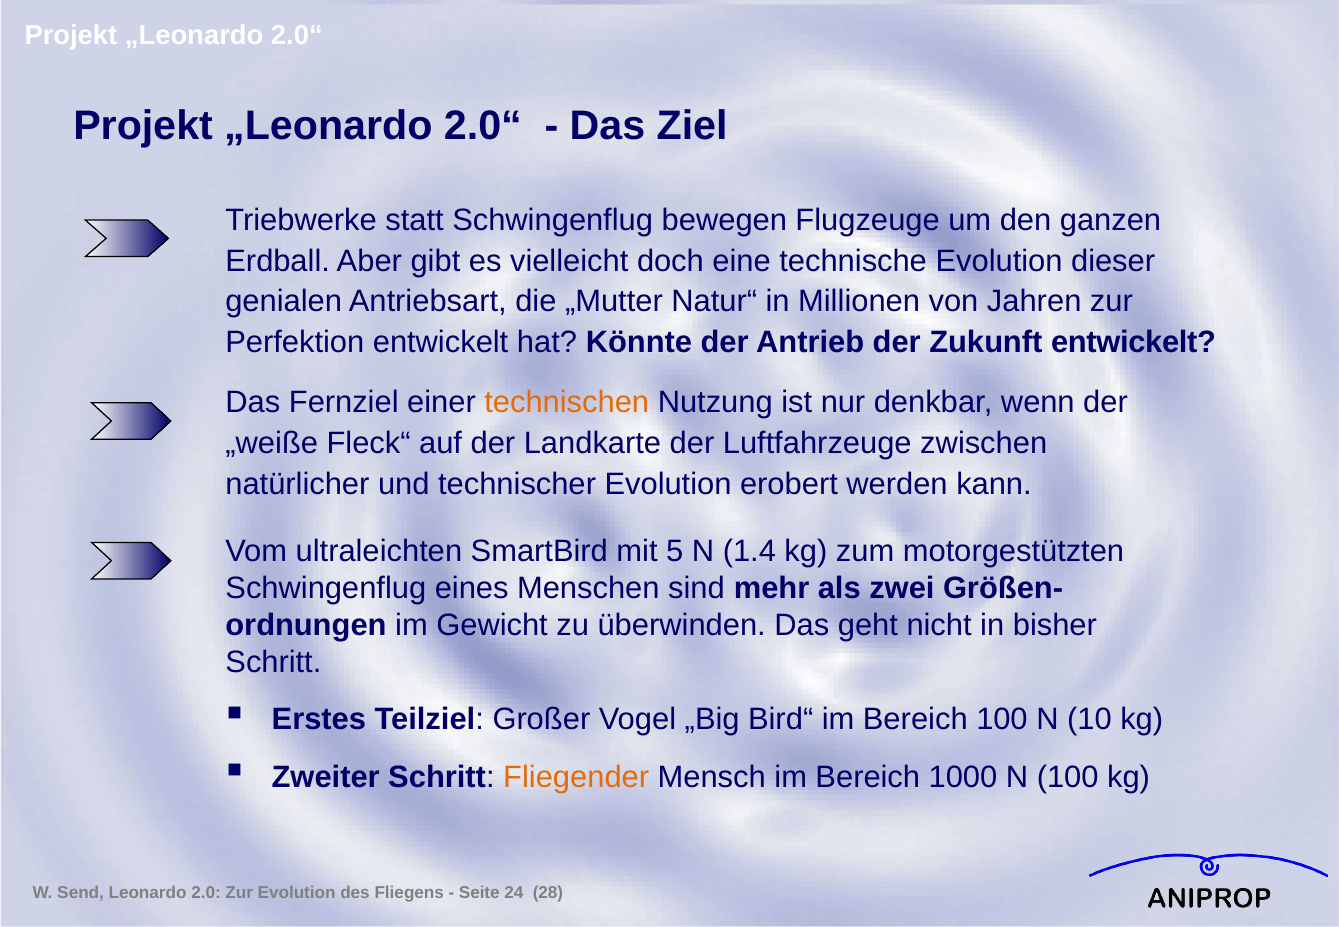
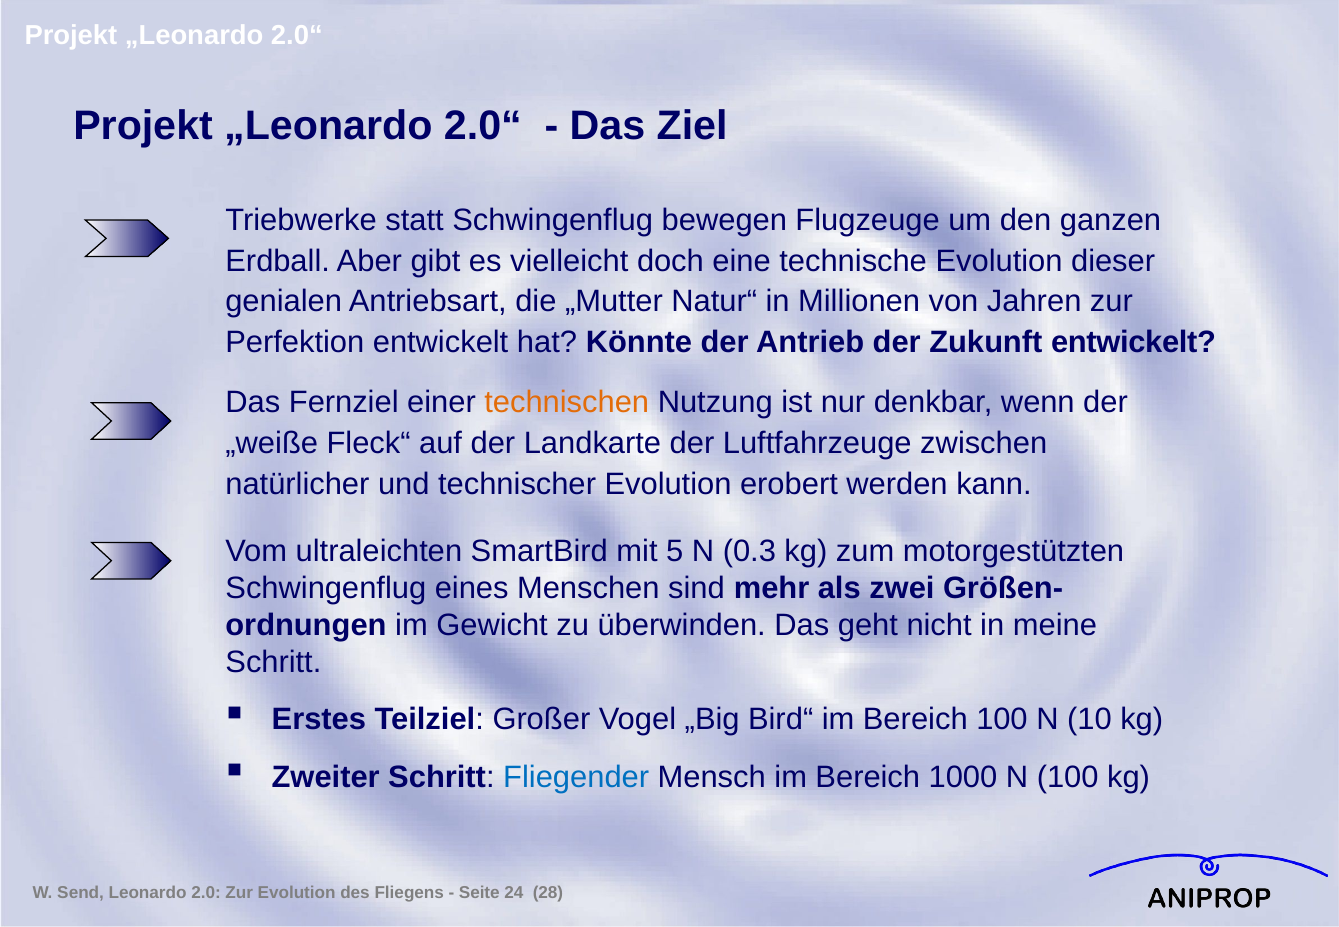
1.4: 1.4 -> 0.3
bisher: bisher -> meine
Fliegender colour: orange -> blue
